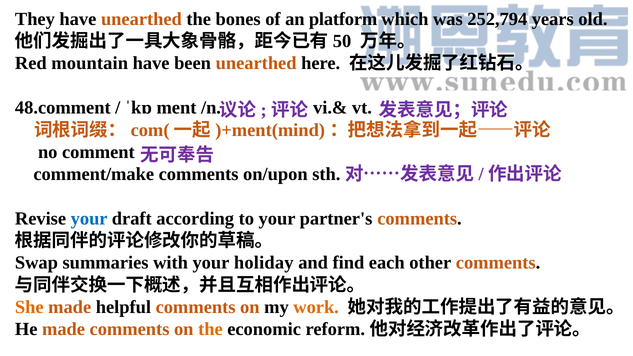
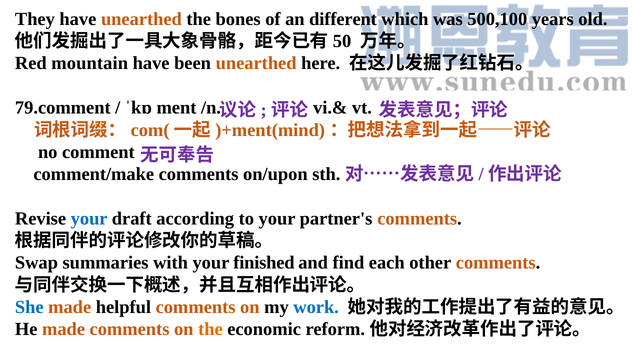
platform: platform -> different
252,794: 252,794 -> 500,100
48.comment: 48.comment -> 79.comment
holiday: holiday -> finished
She colour: orange -> blue
work colour: orange -> blue
